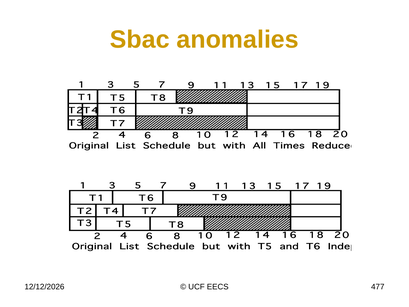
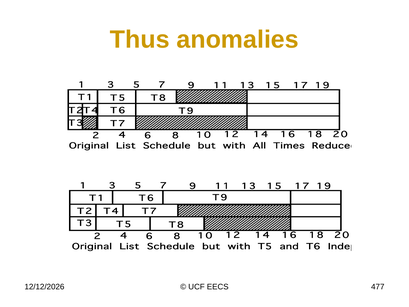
Sbac: Sbac -> Thus
